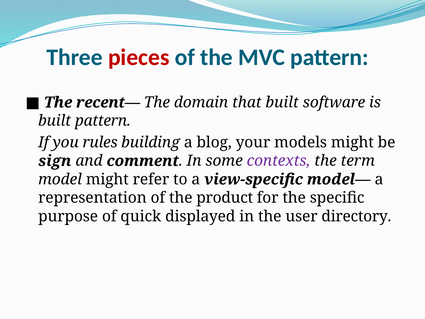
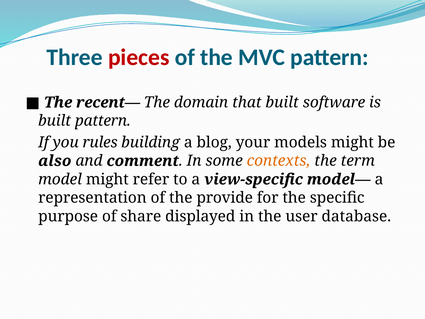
sign: sign -> also
contexts colour: purple -> orange
product: product -> provide
quick: quick -> share
directory: directory -> database
